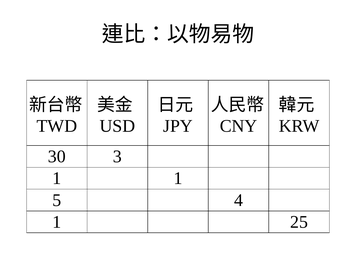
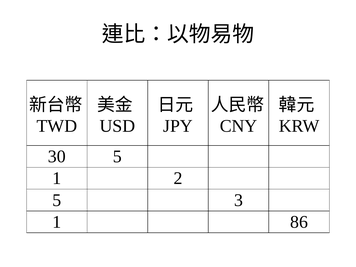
30 3: 3 -> 5
1 1: 1 -> 2
4: 4 -> 3
25: 25 -> 86
